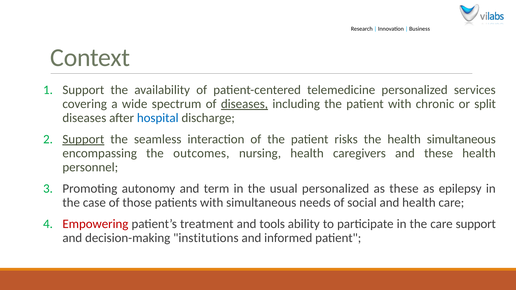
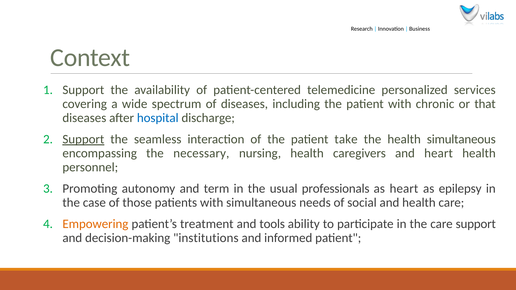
diseases at (245, 104) underline: present -> none
split: split -> that
risks: risks -> take
outcomes: outcomes -> necessary
and these: these -> heart
usual personalized: personalized -> professionals
as these: these -> heart
Empowering colour: red -> orange
